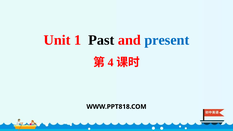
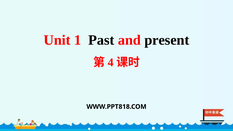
present colour: blue -> black
